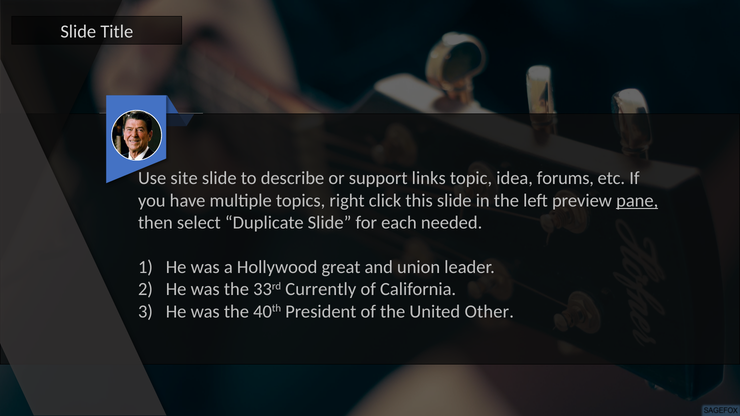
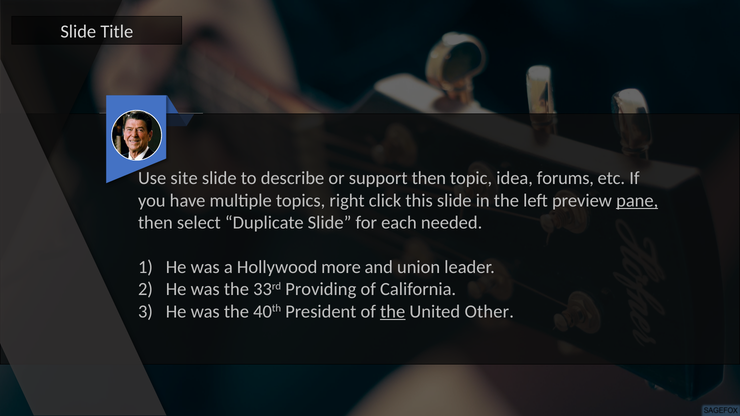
support links: links -> then
great: great -> more
Currently: Currently -> Providing
the at (393, 312) underline: none -> present
